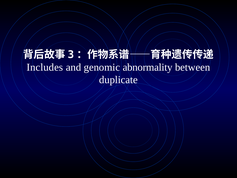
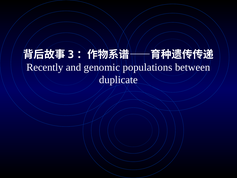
Includes: Includes -> Recently
abnormality: abnormality -> populations
